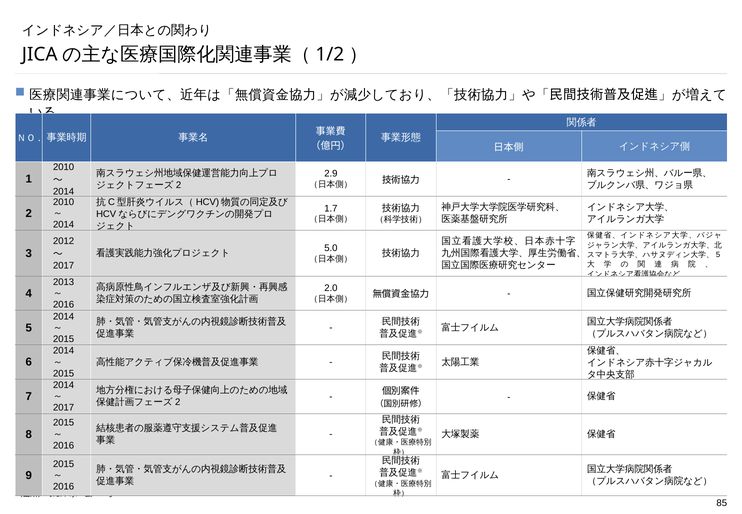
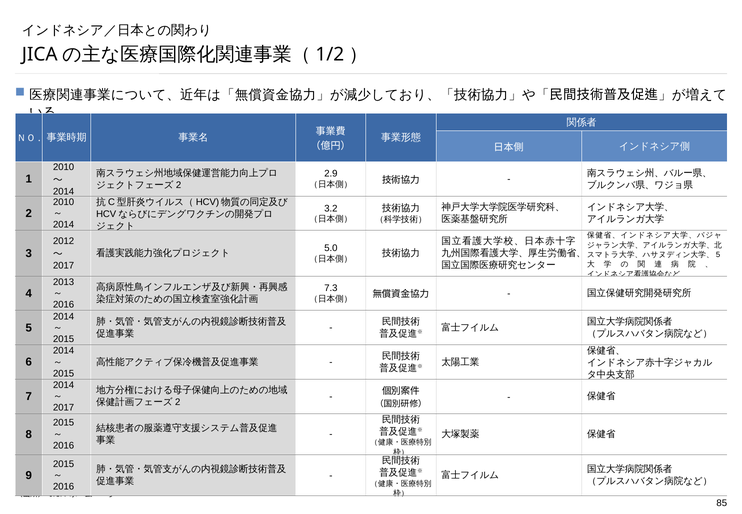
1.7: 1.7 -> 3.2
2.0: 2.0 -> 7.3
